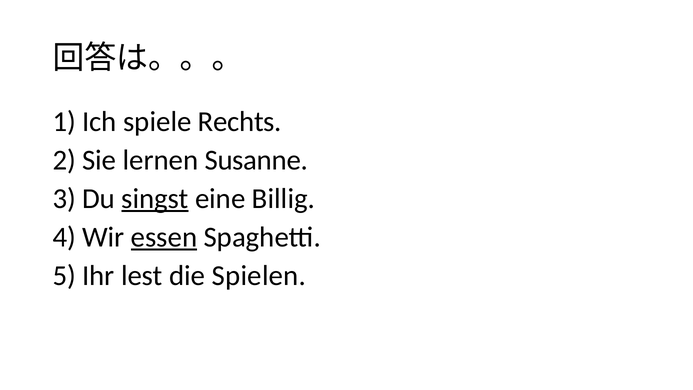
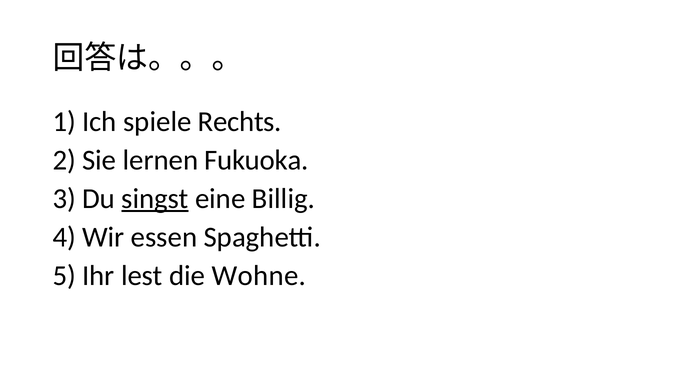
Susanne: Susanne -> Fukuoka
essen underline: present -> none
Spielen: Spielen -> Wohne
